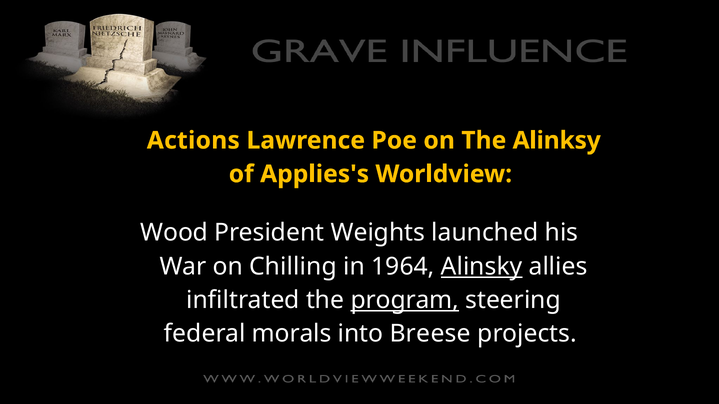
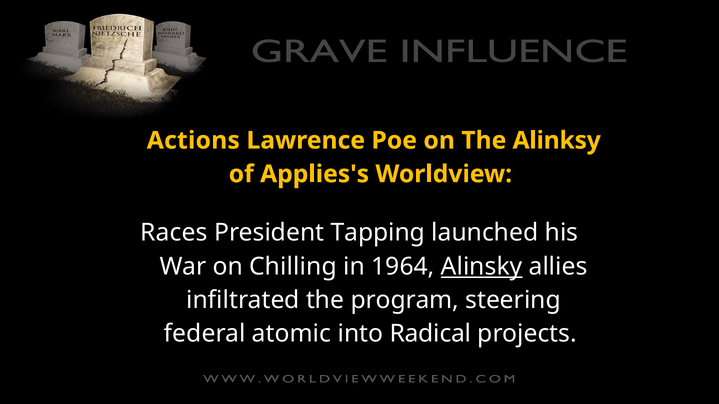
Wood: Wood -> Races
Weights: Weights -> Tapping
program underline: present -> none
morals: morals -> atomic
Breese: Breese -> Radical
